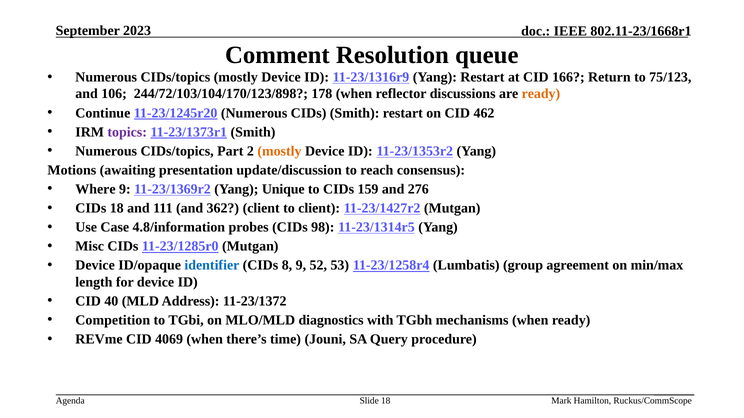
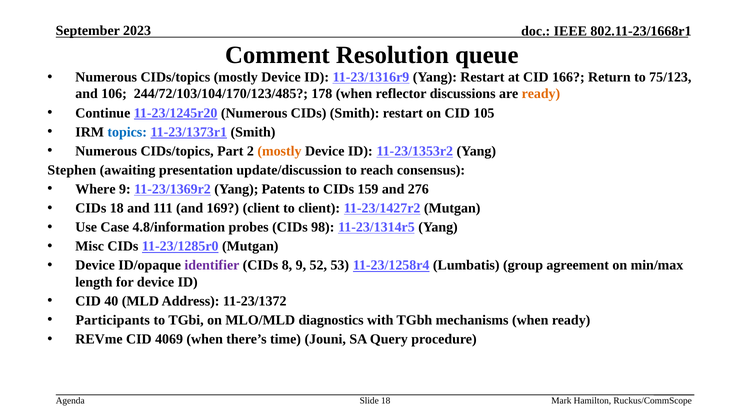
244/72/103/104/170/123/898: 244/72/103/104/170/123/898 -> 244/72/103/104/170/123/485
462: 462 -> 105
topics colour: purple -> blue
Motions: Motions -> Stephen
Unique: Unique -> Patents
362: 362 -> 169
identifier colour: blue -> purple
Competition: Competition -> Participants
